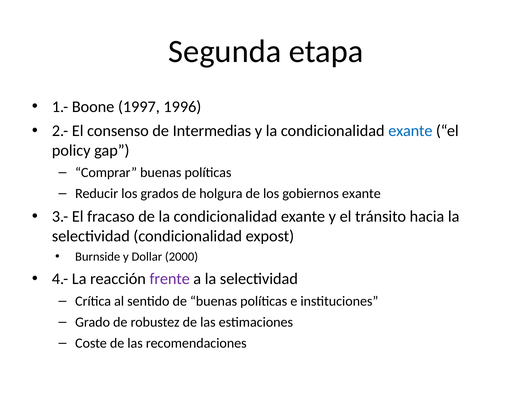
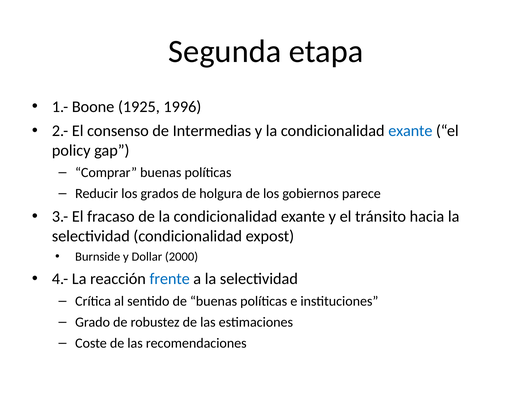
1997: 1997 -> 1925
gobiernos exante: exante -> parece
frente colour: purple -> blue
